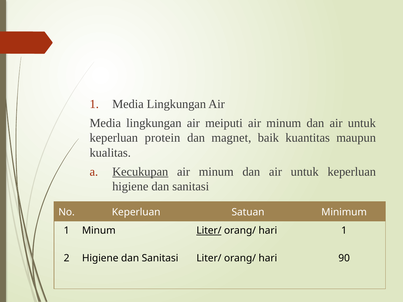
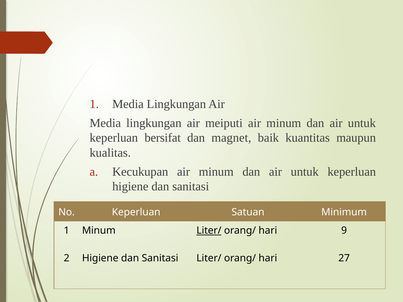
protein: protein -> bersifat
Kecukupan underline: present -> none
hari 1: 1 -> 9
90: 90 -> 27
